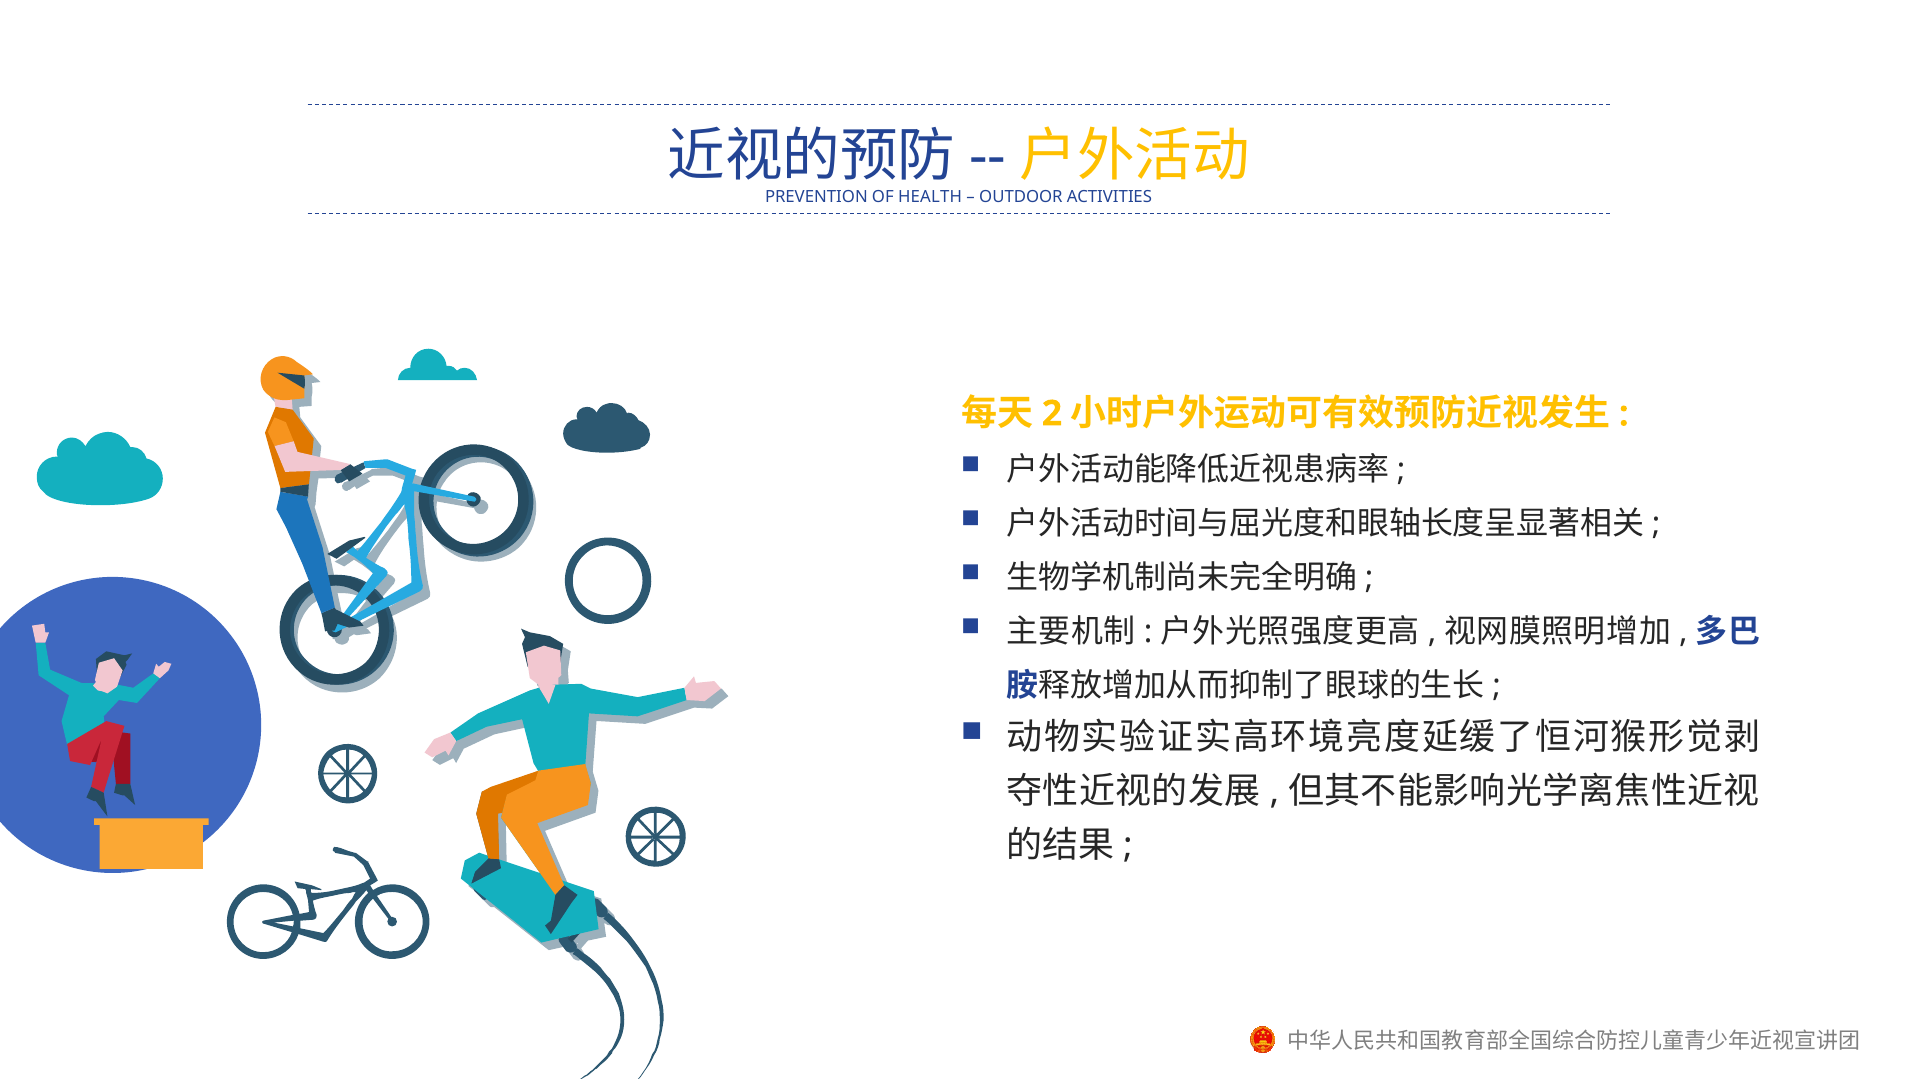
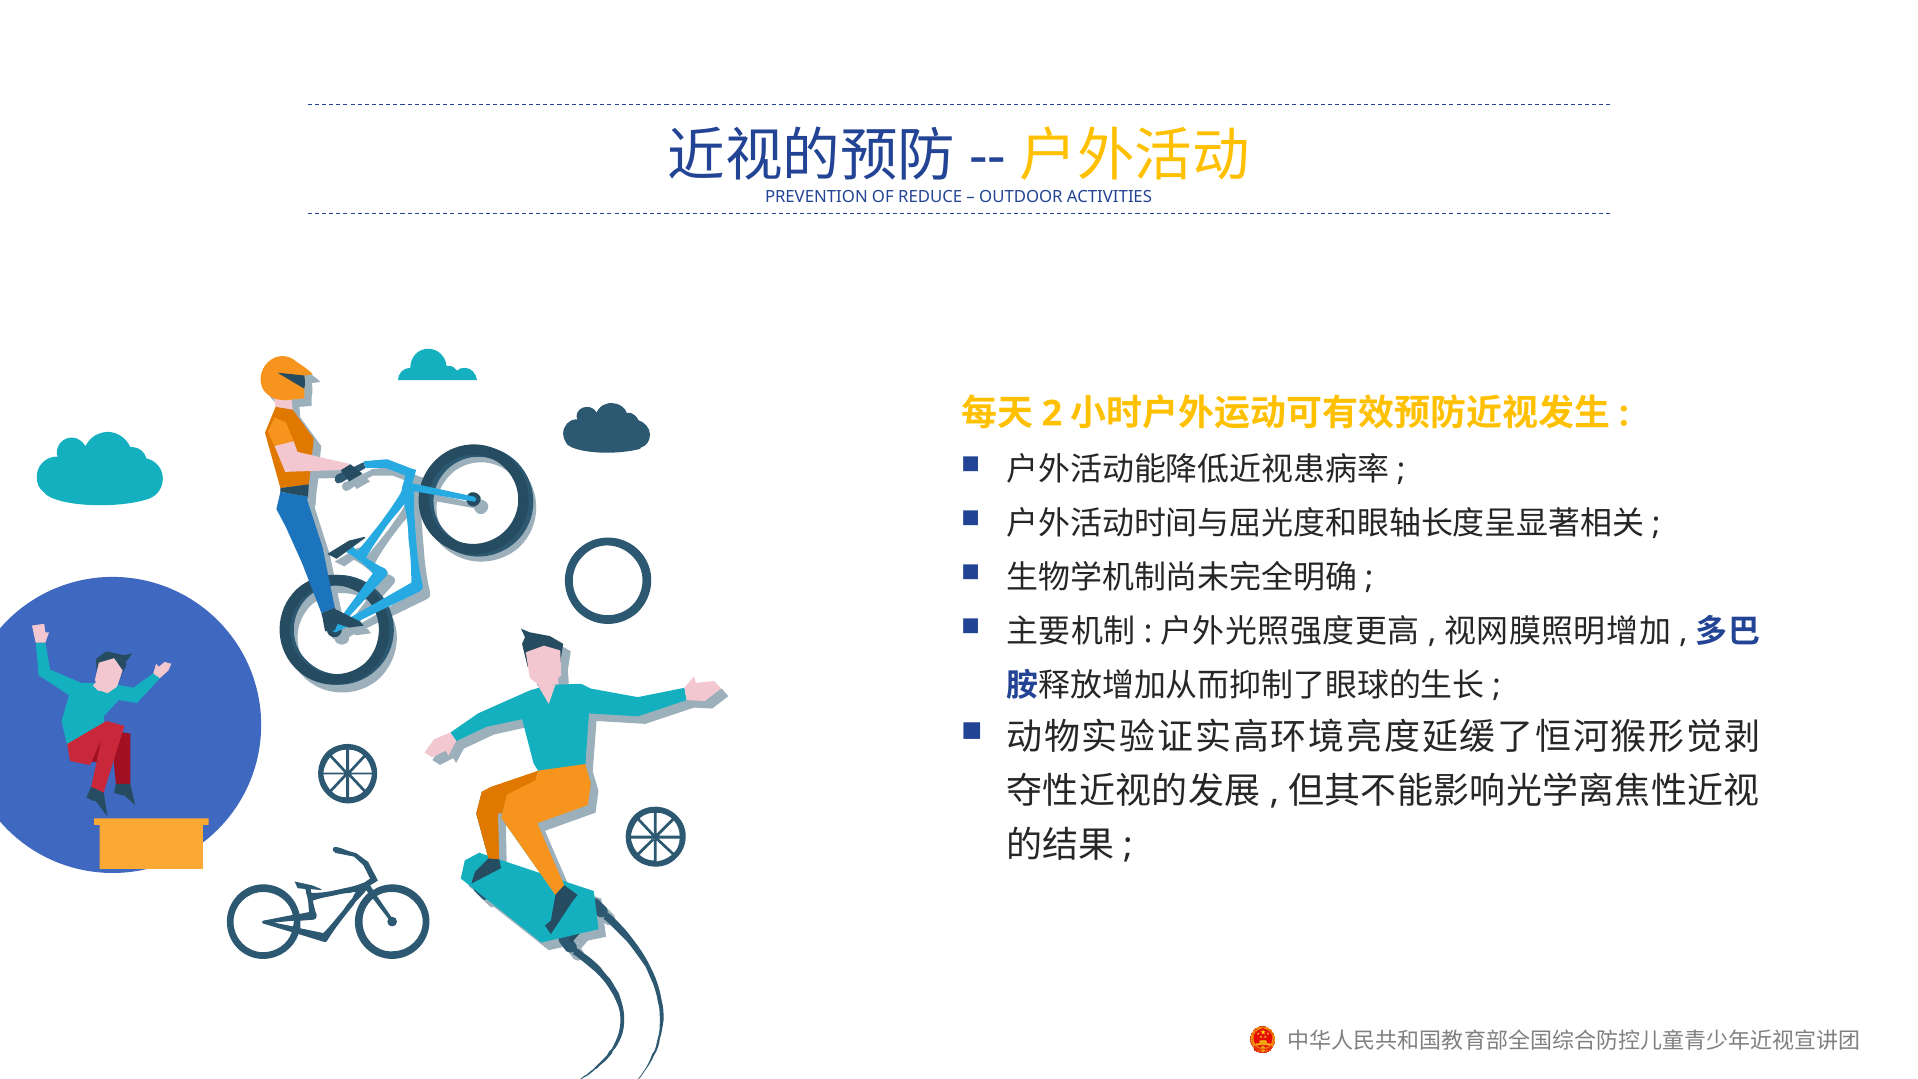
HEALTH: HEALTH -> REDUCE
